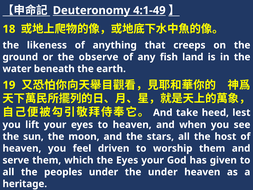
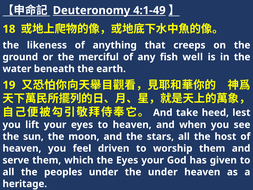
observe: observe -> merciful
land: land -> well
